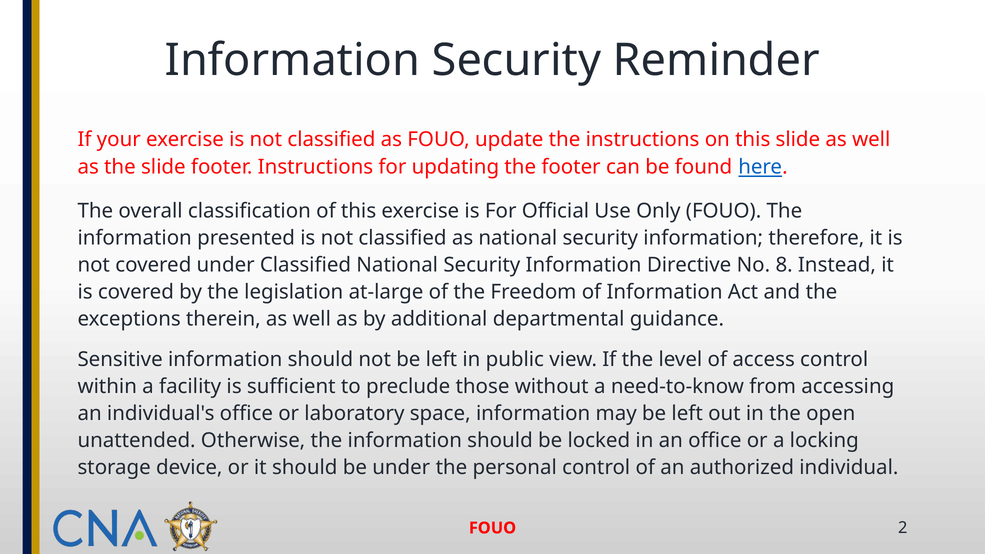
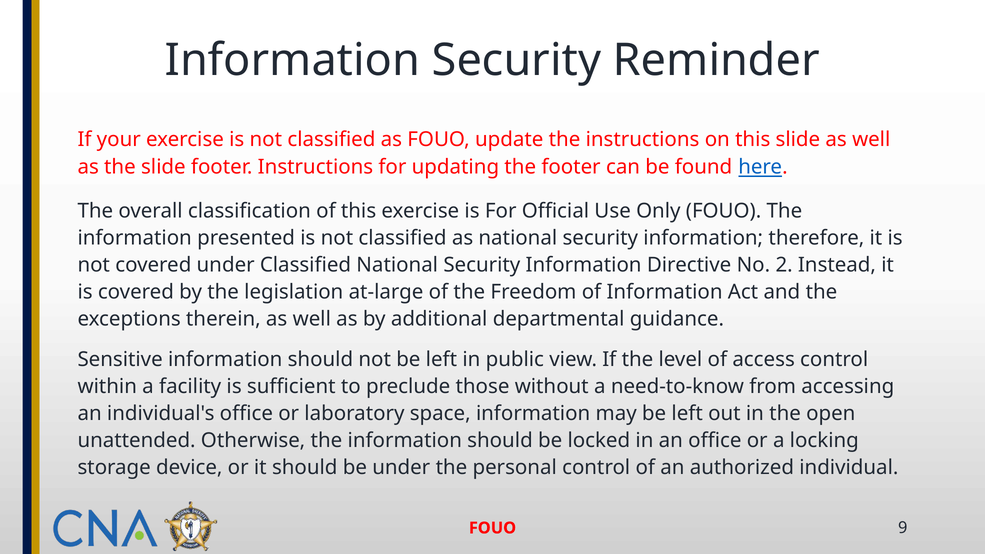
8: 8 -> 2
2: 2 -> 9
